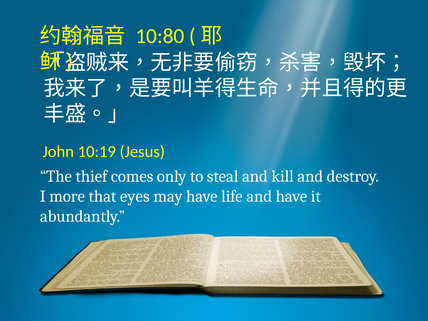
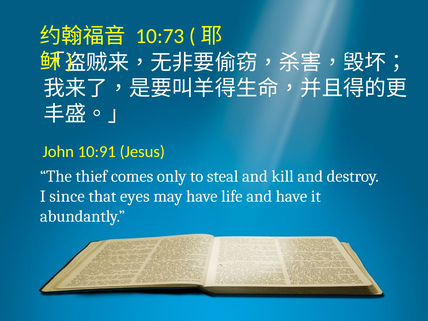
10:80: 10:80 -> 10:73
10:19: 10:19 -> 10:91
more: more -> since
